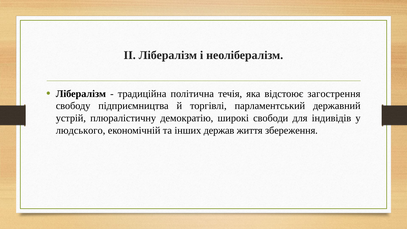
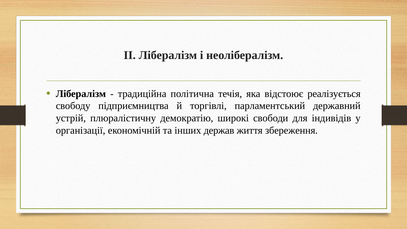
загострення: загострення -> реалізується
людського: людського -> організації
